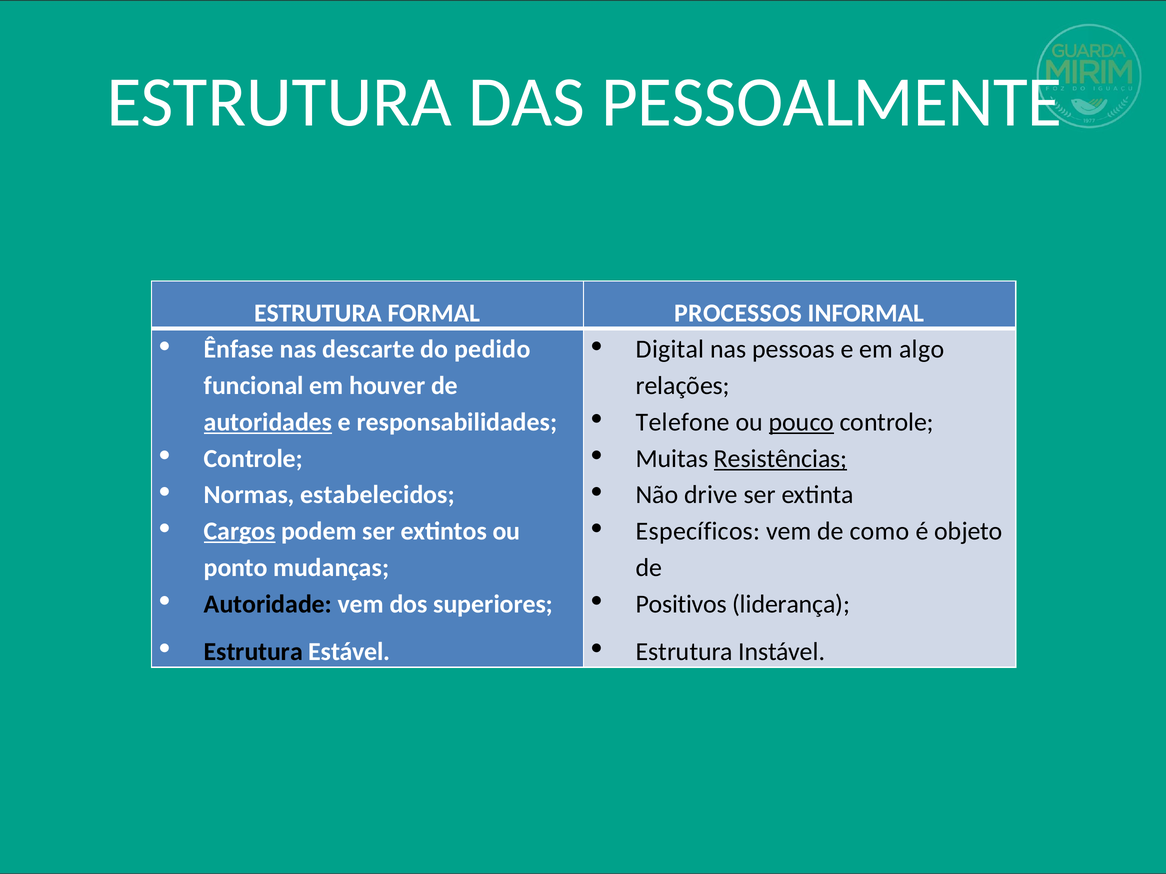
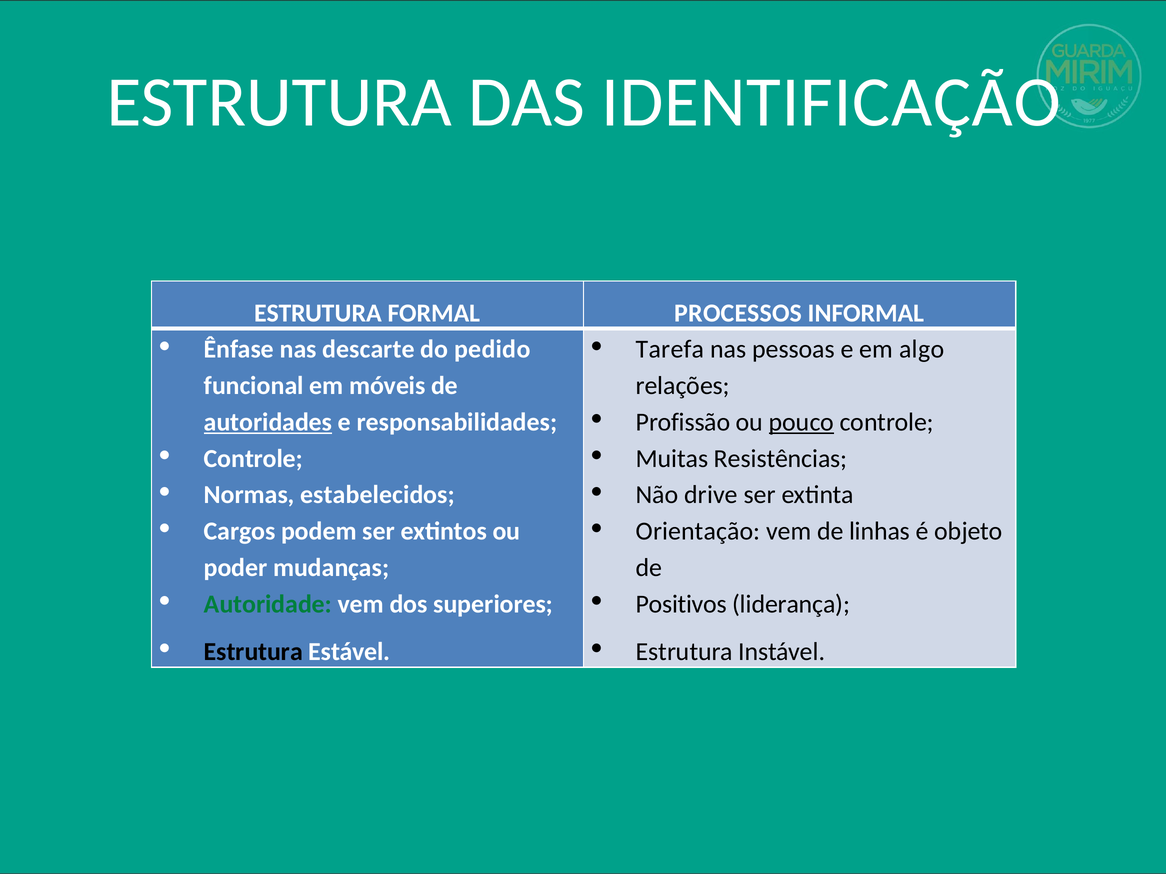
PESSOALMENTE: PESSOALMENTE -> IDENTIFICAÇÃO
Digital: Digital -> Tarefa
houver: houver -> móveis
Telefone: Telefone -> Profissão
Resistências underline: present -> none
Cargos underline: present -> none
Específicos: Específicos -> Orientação
como: como -> linhas
ponto: ponto -> poder
Autoridade colour: black -> green
